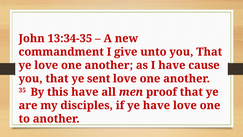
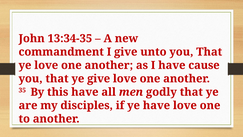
ye sent: sent -> give
proof: proof -> godly
